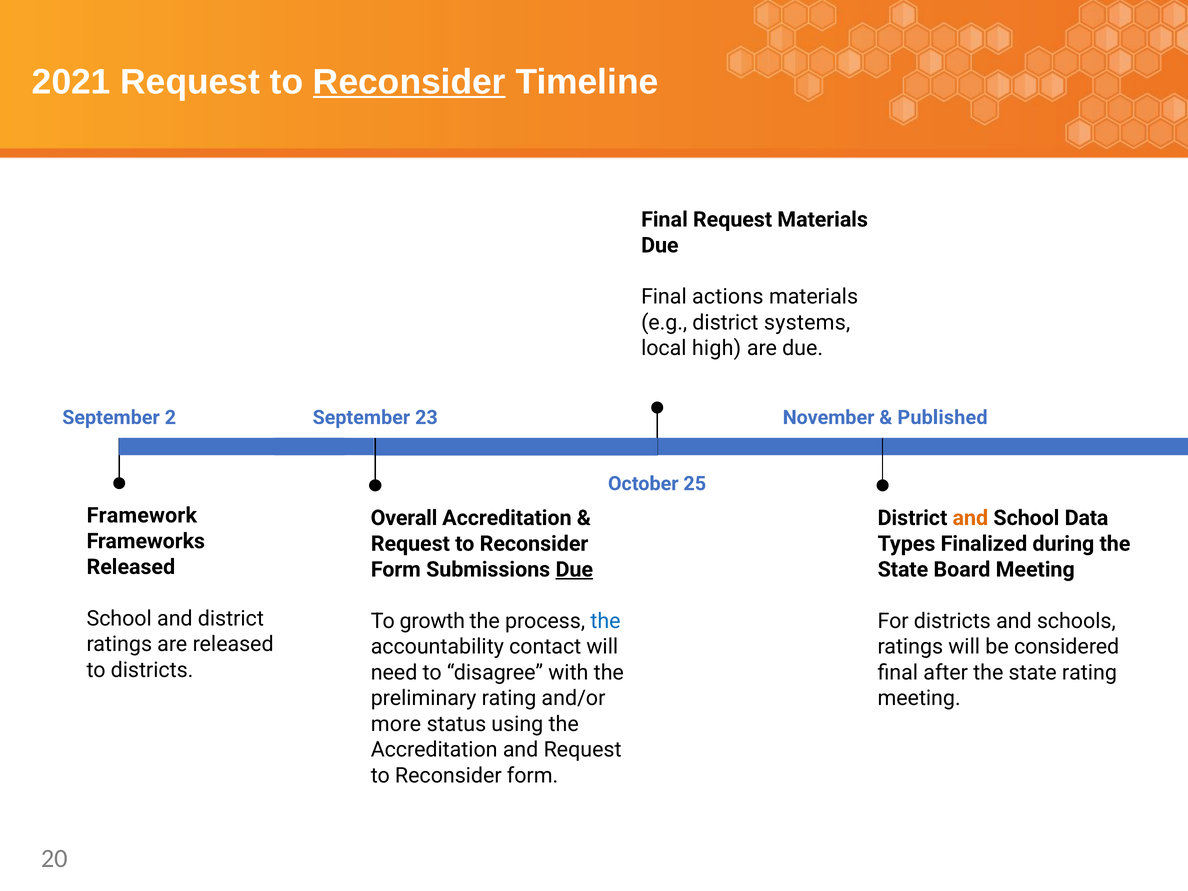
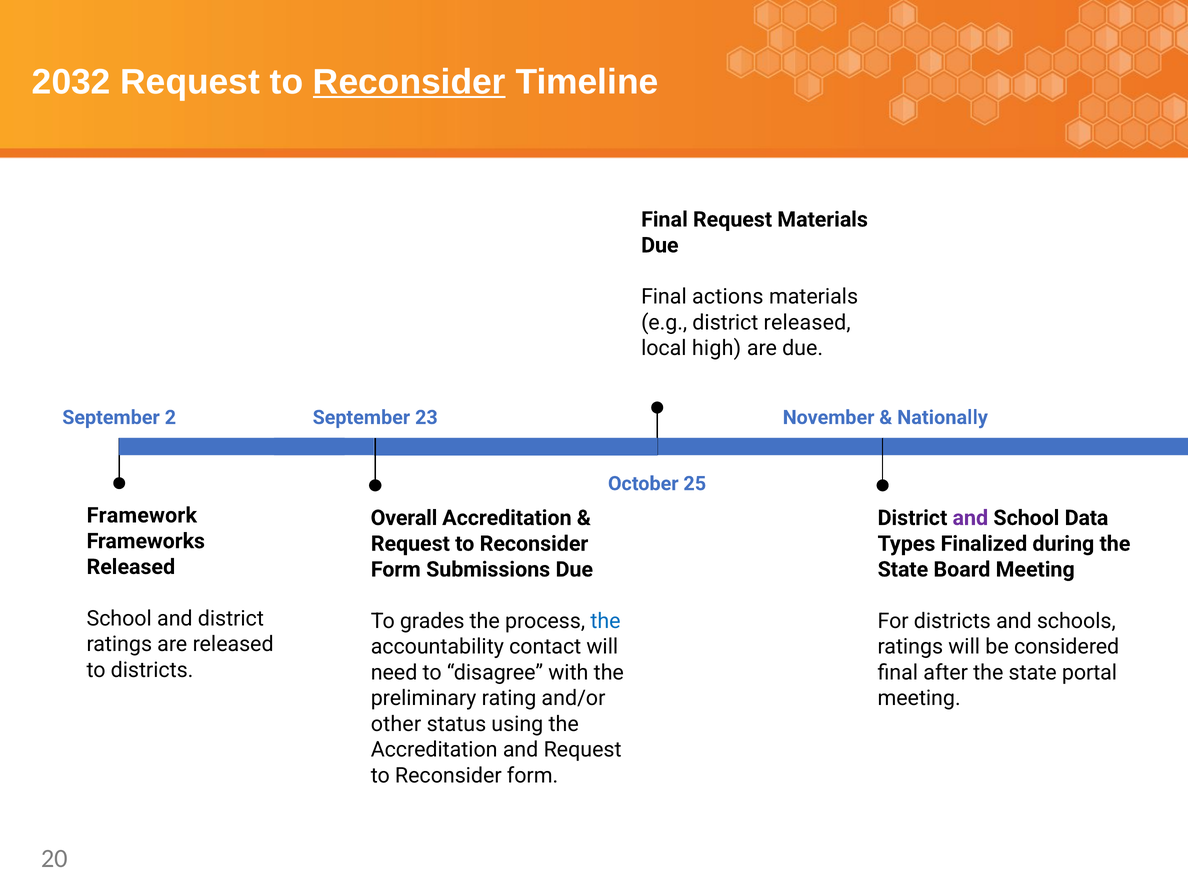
2021: 2021 -> 2032
district systems: systems -> released
Published: Published -> Nationally
and at (970, 518) colour: orange -> purple
Due at (574, 569) underline: present -> none
growth: growth -> grades
state rating: rating -> portal
more: more -> other
